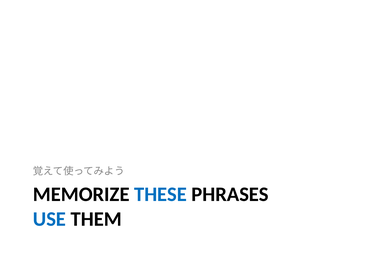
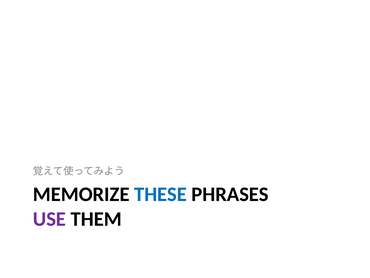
USE colour: blue -> purple
